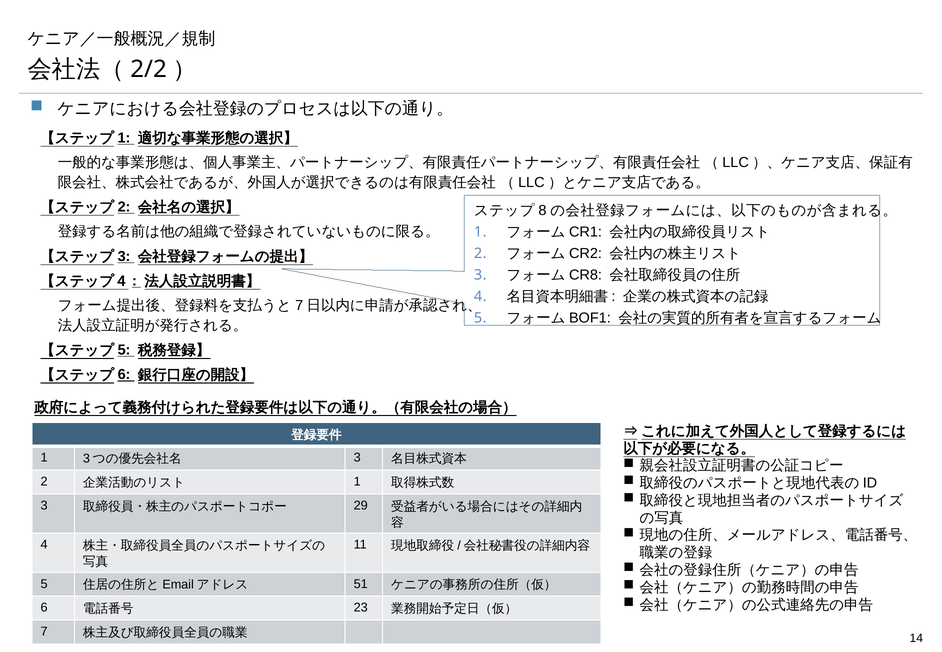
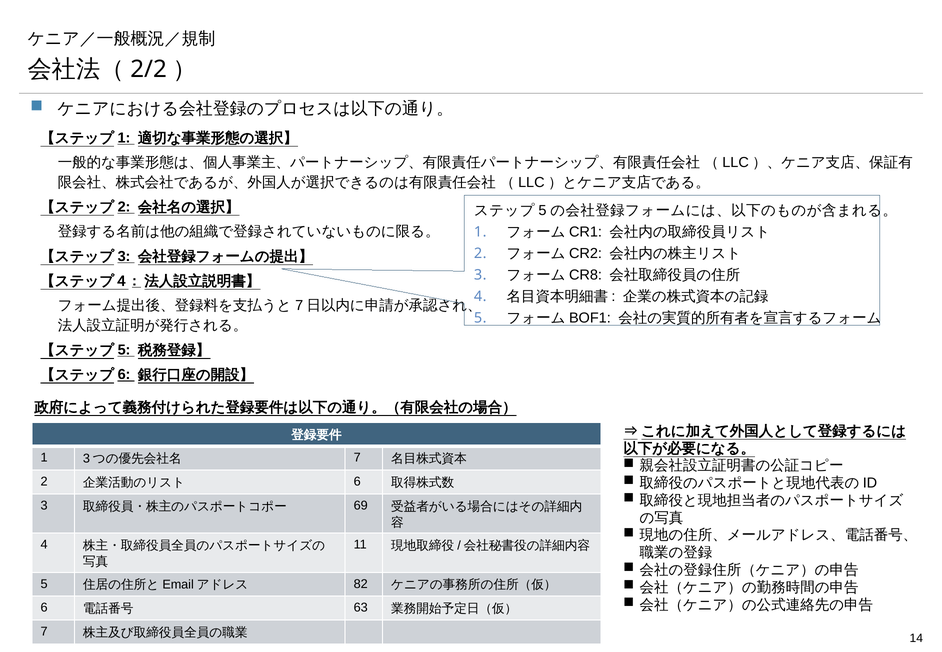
8 at (542, 210): 8 -> 5
3 at (357, 458): 3 -> 7
1 at (357, 482): 1 -> 6
29: 29 -> 69
51: 51 -> 82
23: 23 -> 63
